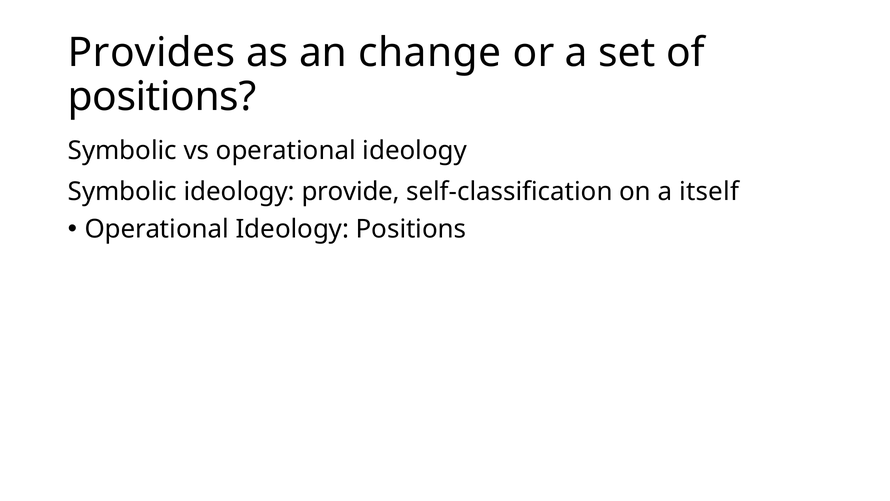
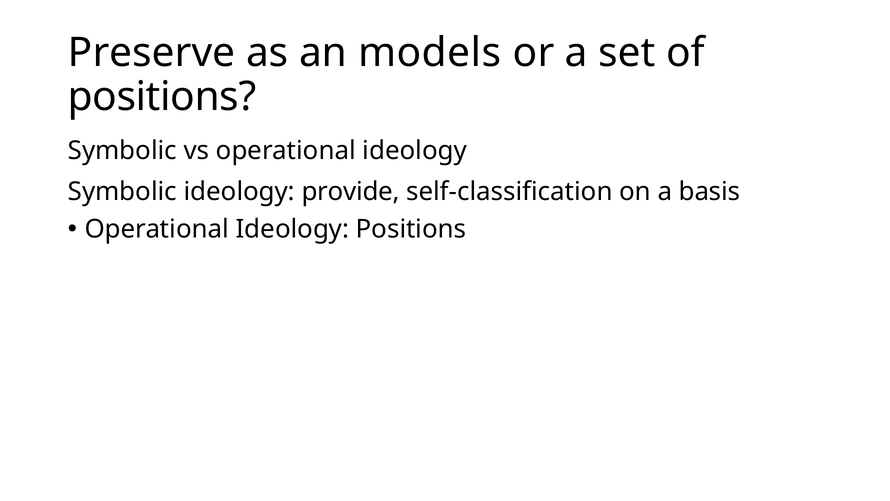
Provides: Provides -> Preserve
change: change -> models
itself: itself -> basis
